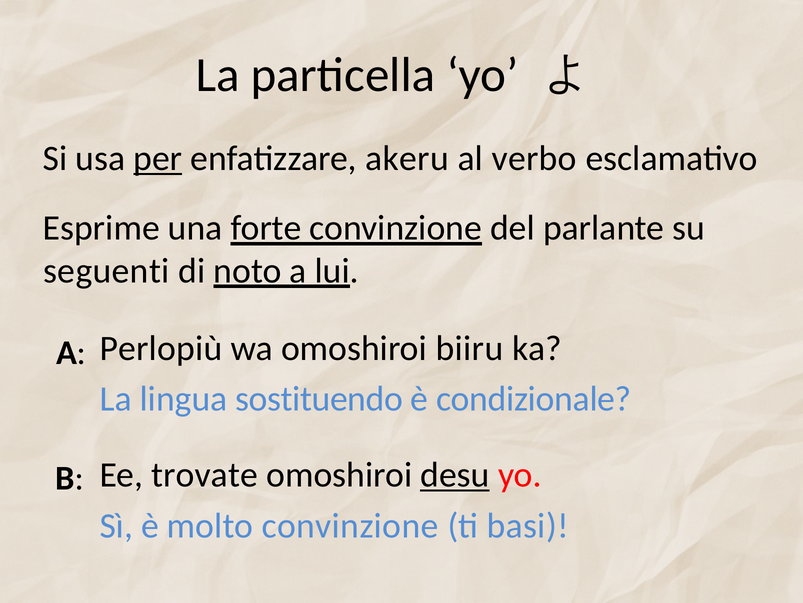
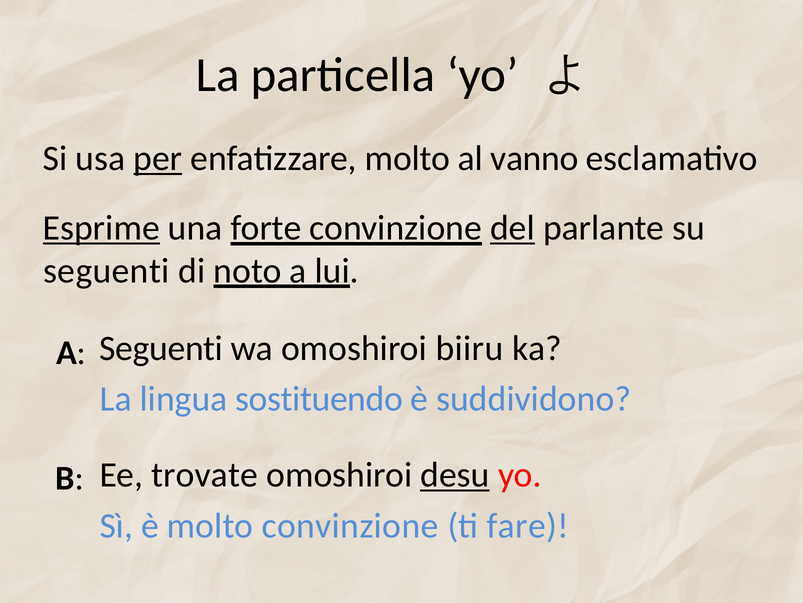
enfatizzare akeru: akeru -> molto
verbo: verbo -> vanno
Esprime underline: none -> present
del underline: none -> present
Perlopiù at (161, 348): Perlopiù -> Seguenti
condizionale: condizionale -> suddividono
basi: basi -> fare
